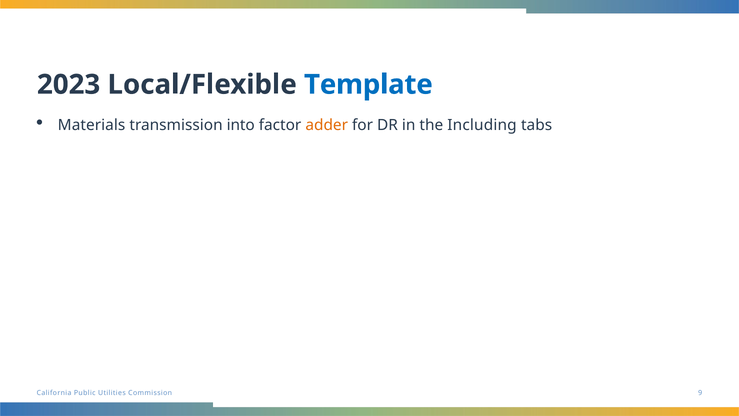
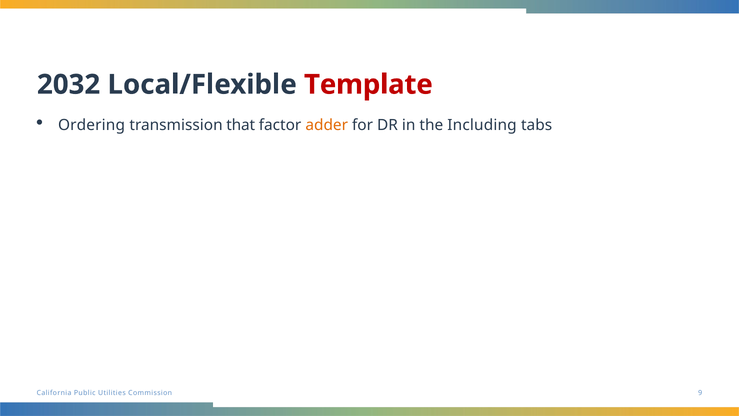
2023: 2023 -> 2032
Template colour: blue -> red
Materials: Materials -> Ordering
into: into -> that
